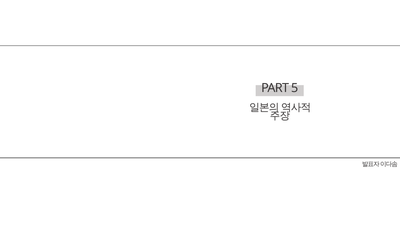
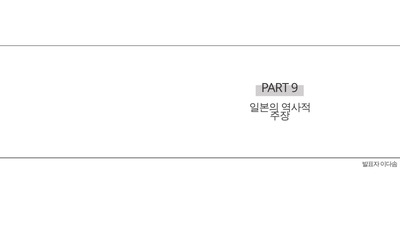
5: 5 -> 9
